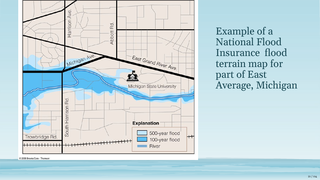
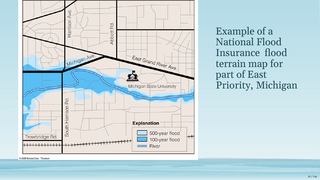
Average: Average -> Priority
